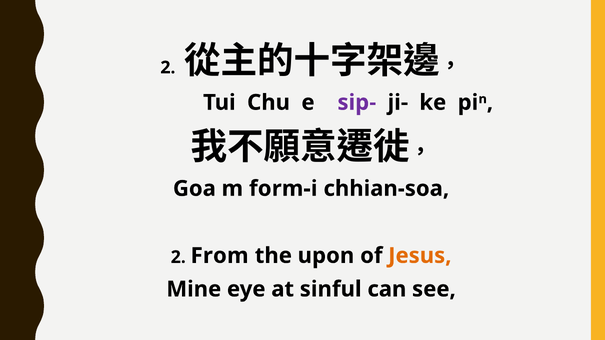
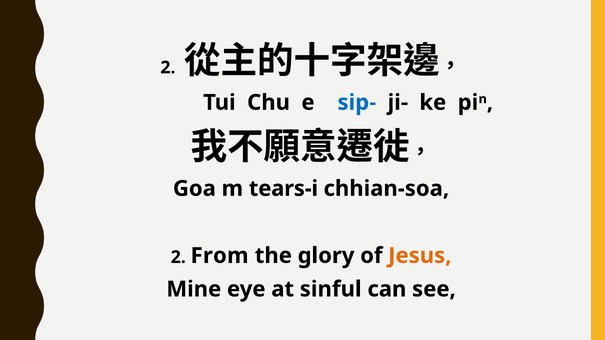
sip- colour: purple -> blue
form-i: form-i -> tears-i
upon: upon -> glory
